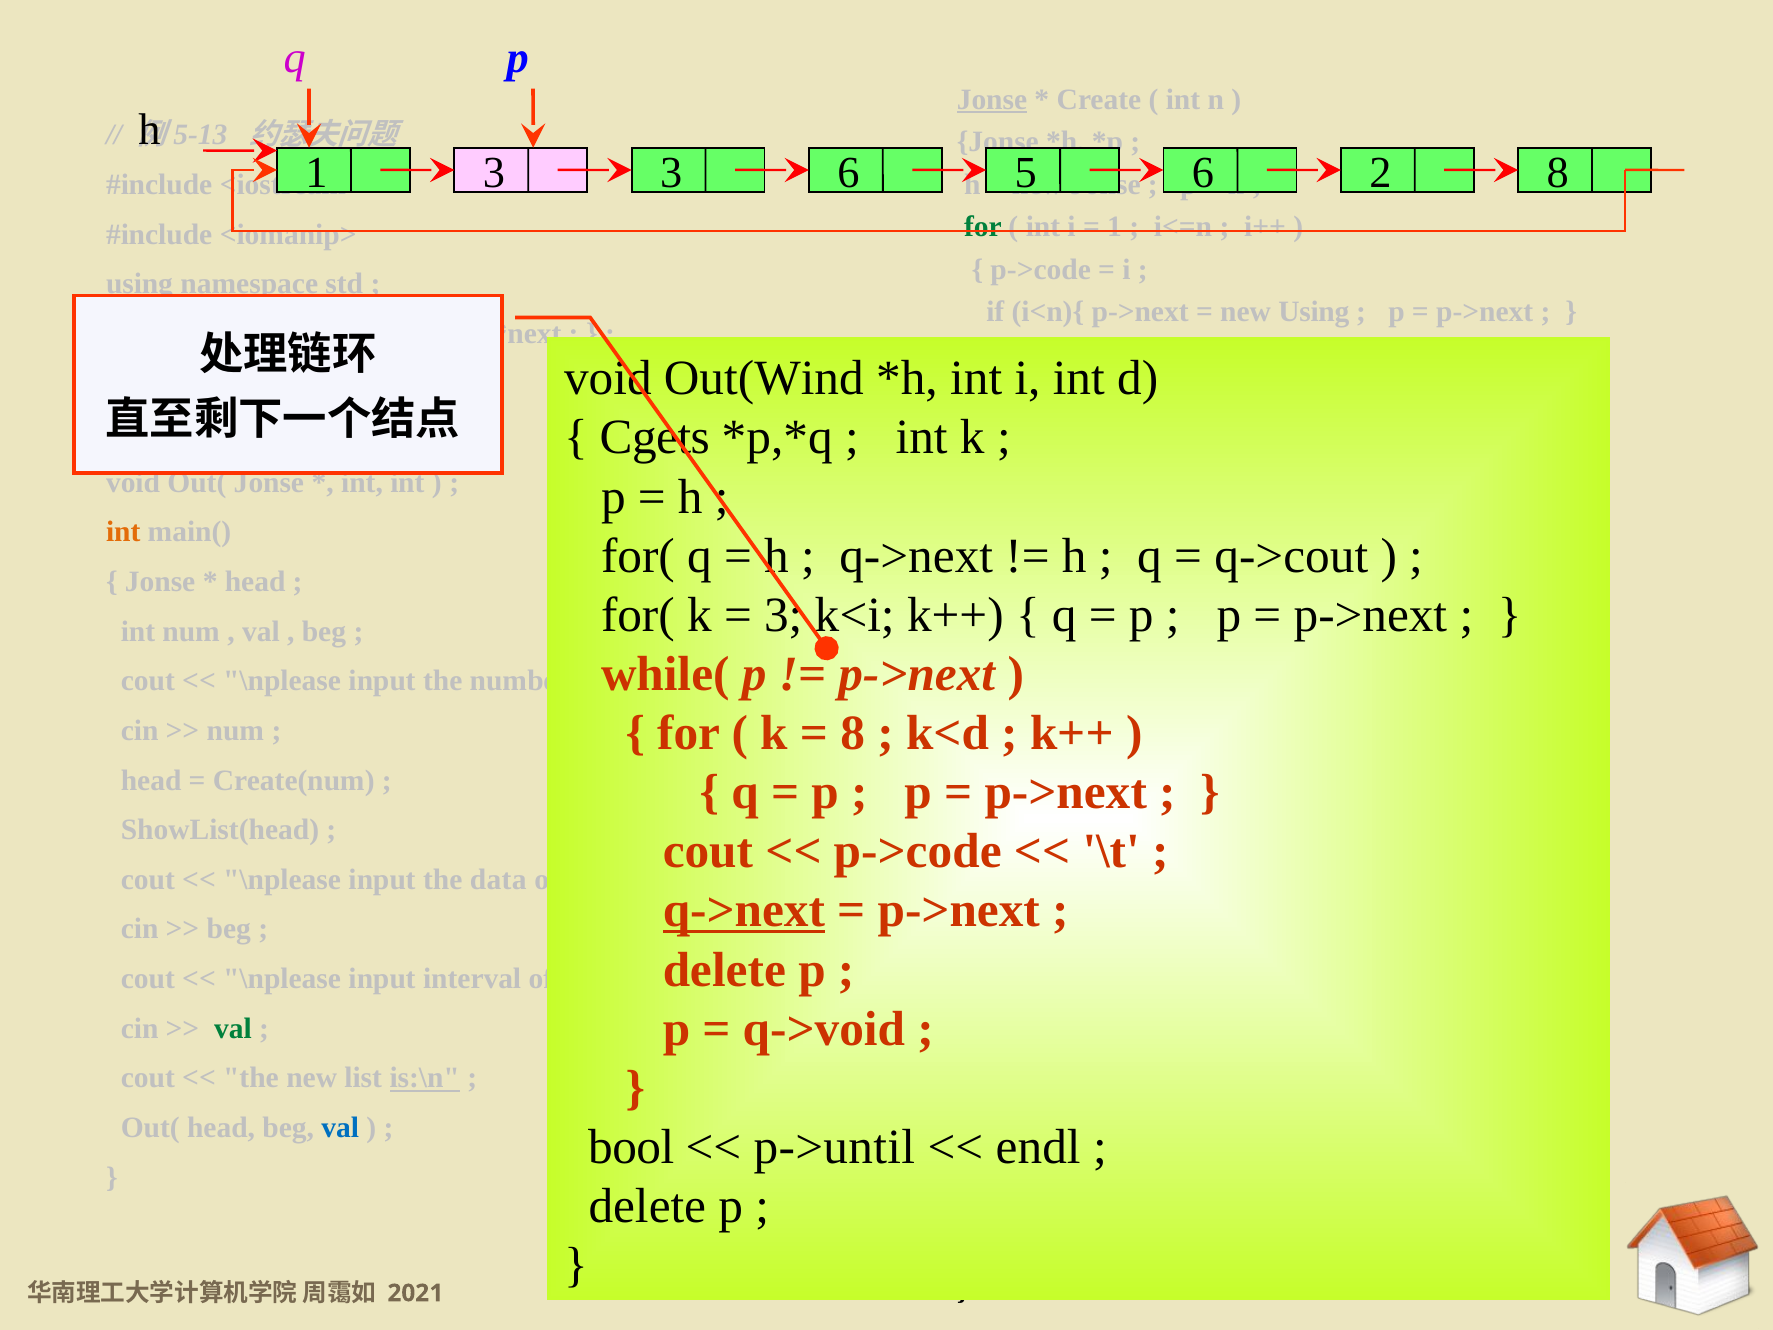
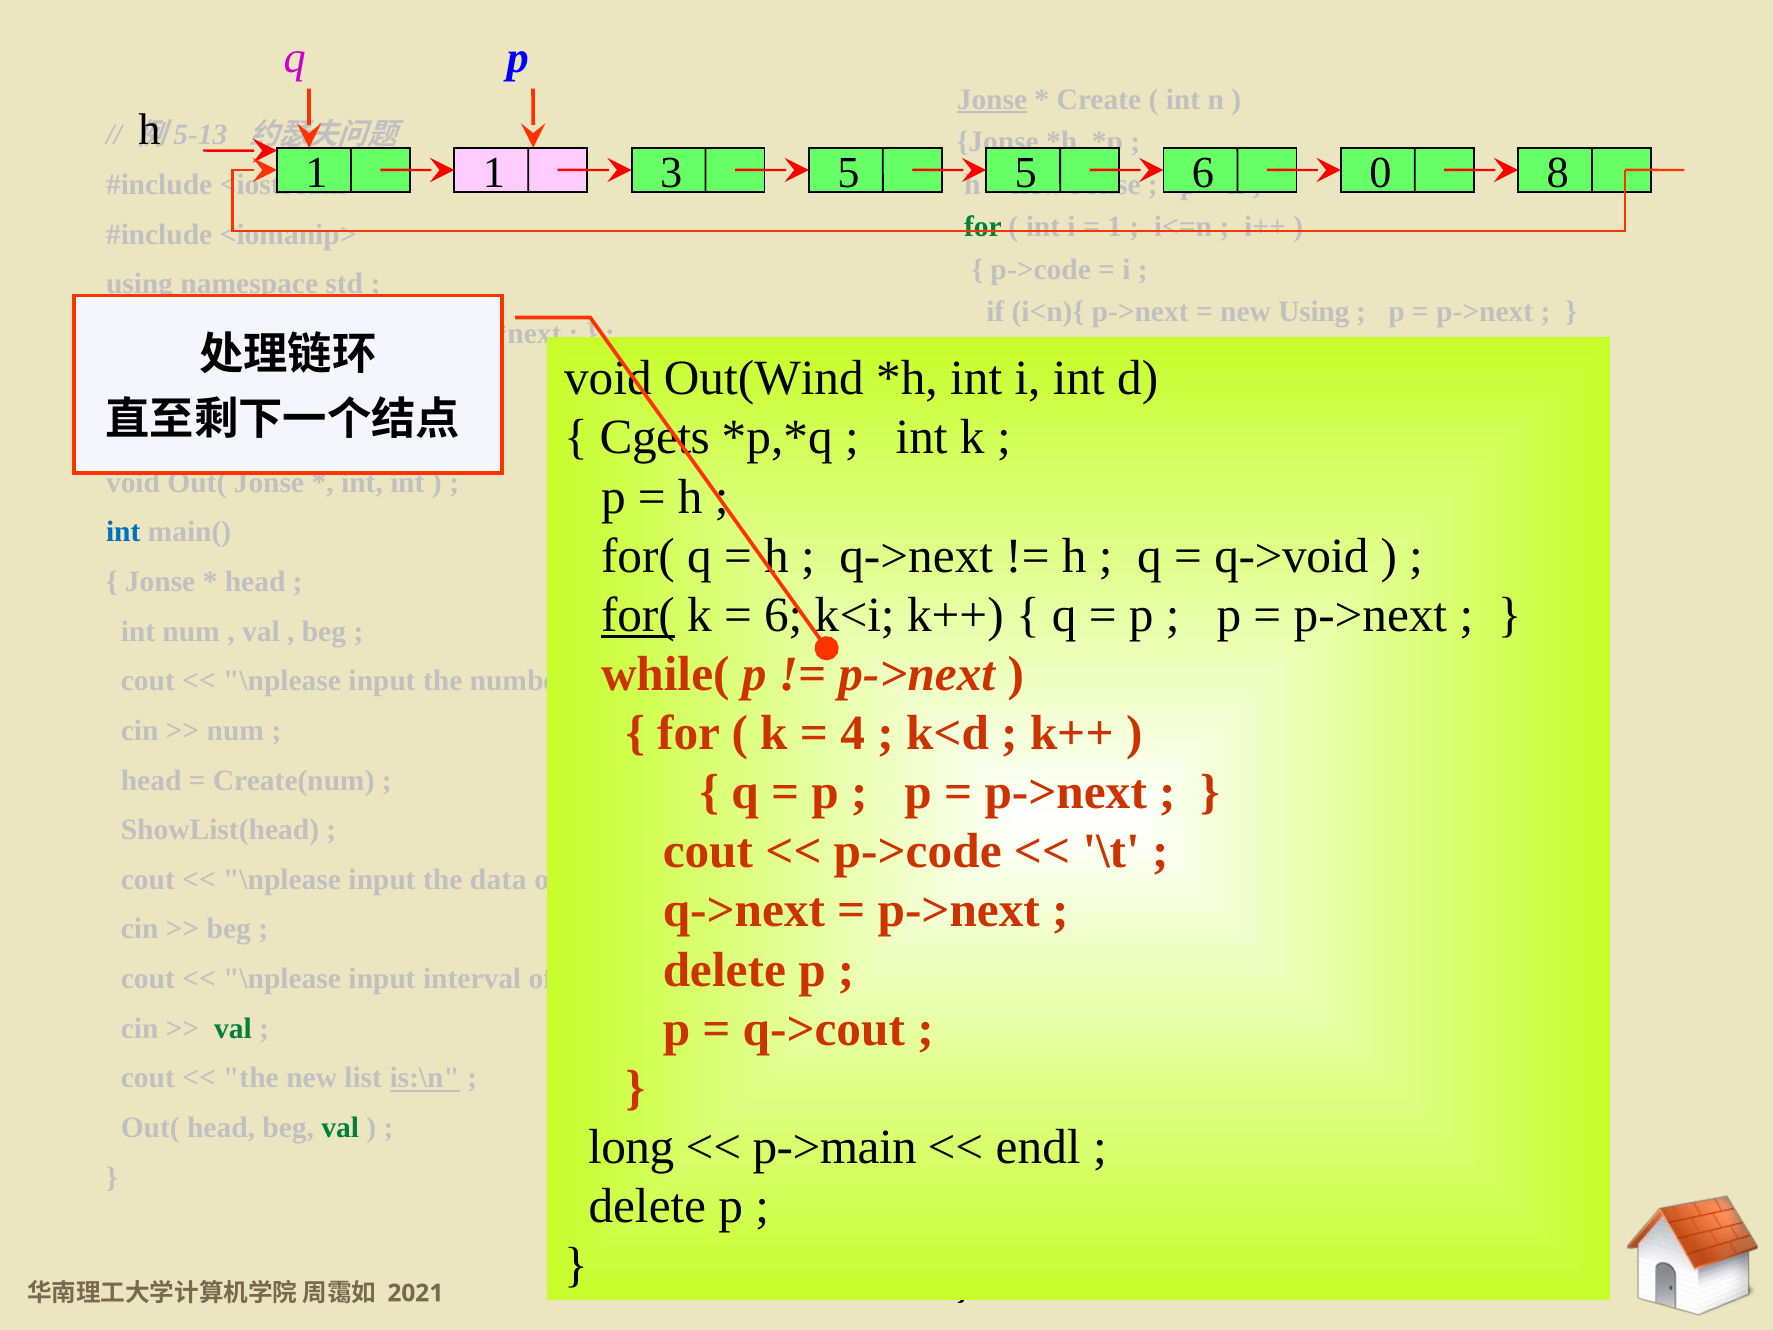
3 at (494, 173): 3 -> 1
3 6: 6 -> 5
2: 2 -> 0
int at (123, 532) colour: orange -> blue
q->cout: q->cout -> q->void
for( at (638, 615) underline: none -> present
3 at (783, 615): 3 -> 6
8 at (853, 733): 8 -> 4
q->next at (744, 911) underline: present -> none
q->void: q->void -> q->cout
val at (340, 1128) colour: blue -> green
bool: bool -> long
p->until: p->until -> p->main
